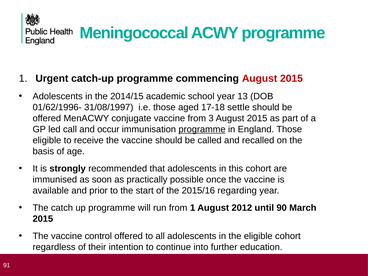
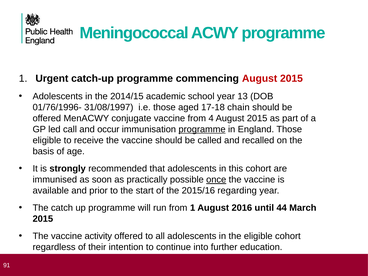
01/62/1996-: 01/62/1996- -> 01/76/1996-
settle: settle -> chain
3: 3 -> 4
once underline: none -> present
2012: 2012 -> 2016
90: 90 -> 44
control: control -> activity
